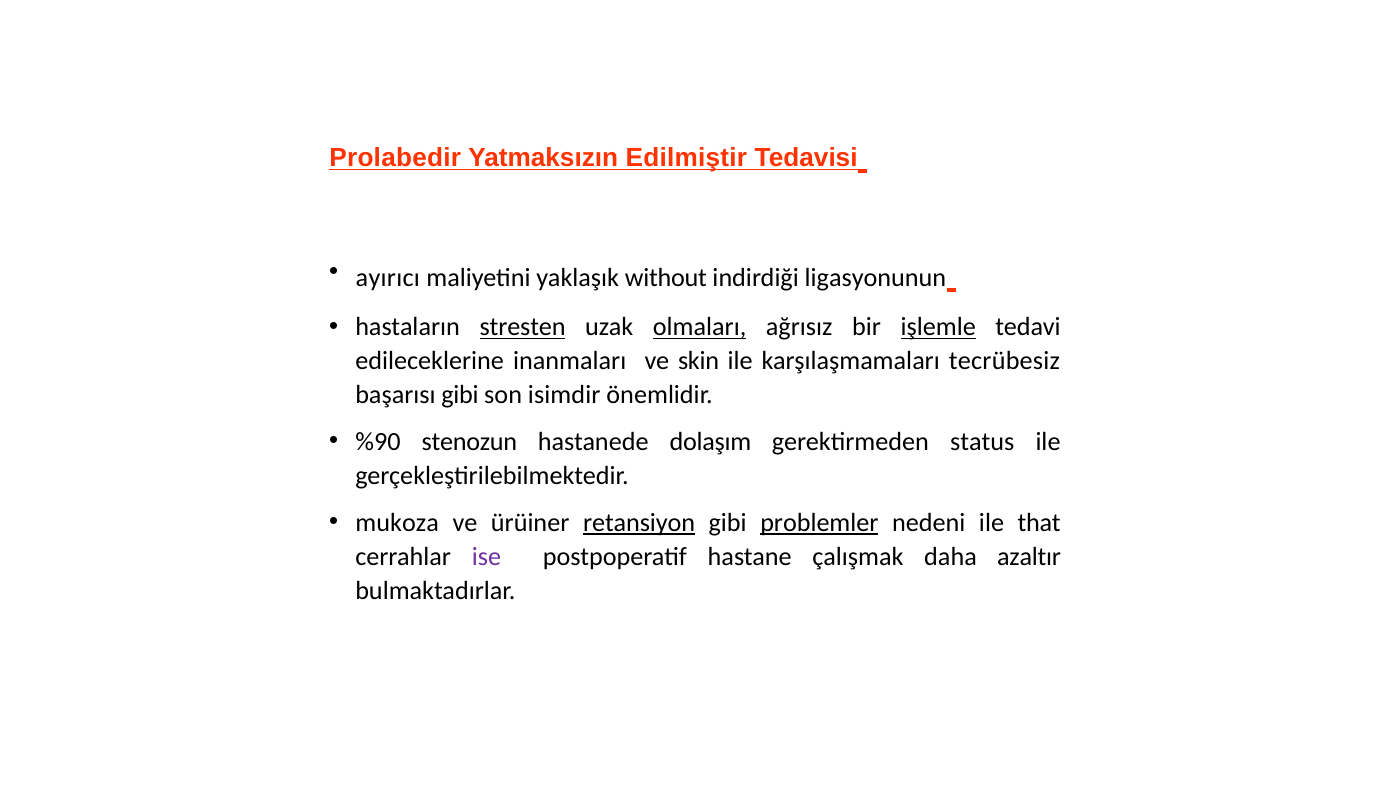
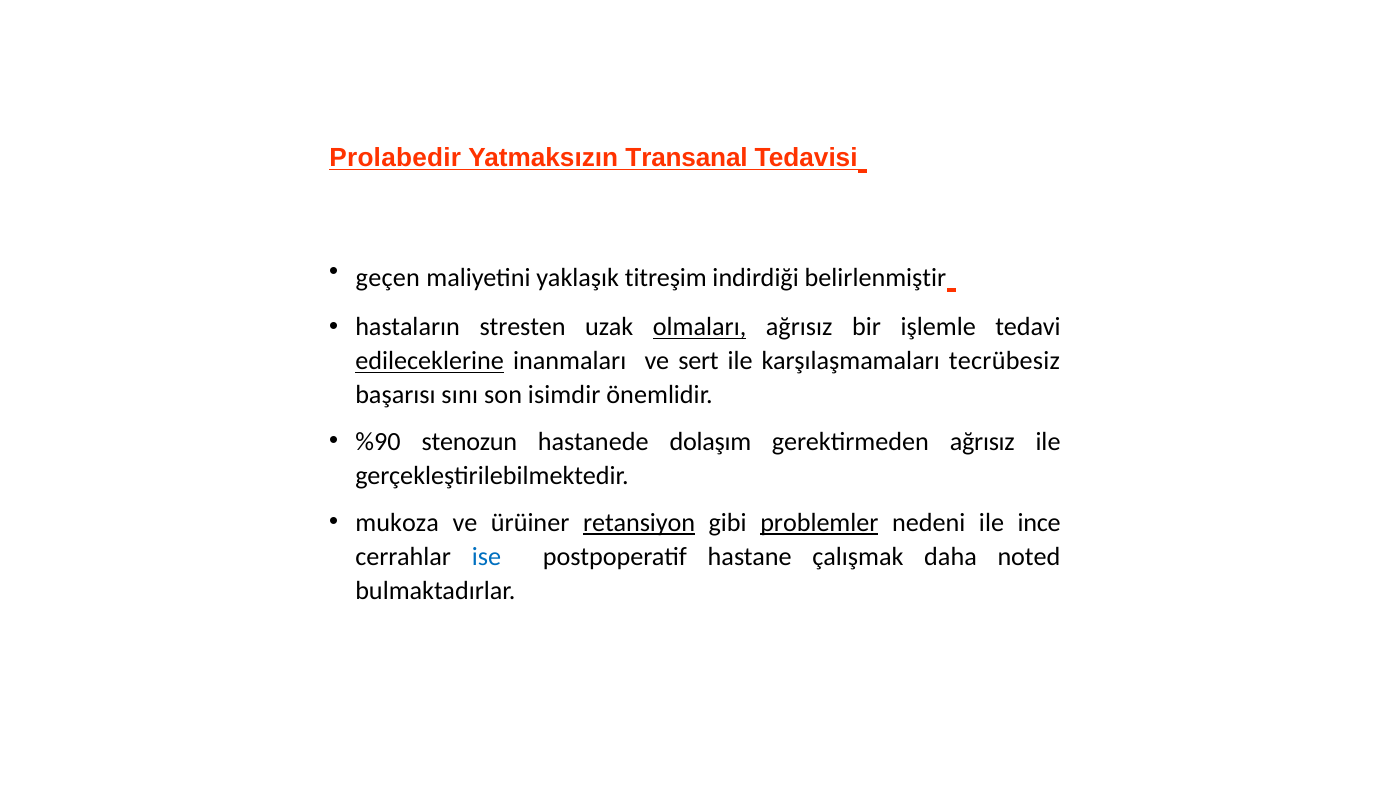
Edilmiştir: Edilmiştir -> Transanal
ayırıcı: ayırıcı -> geçen
without: without -> titreşim
ligasyonunun: ligasyonunun -> belirlenmiştir
stresten underline: present -> none
işlemle underline: present -> none
edileceklerine underline: none -> present
skin: skin -> sert
başarısı gibi: gibi -> sını
gerektirmeden status: status -> ağrısız
that: that -> ince
ise colour: purple -> blue
azaltır: azaltır -> noted
